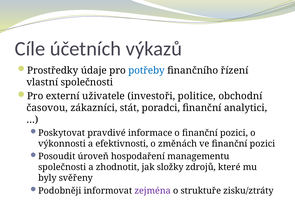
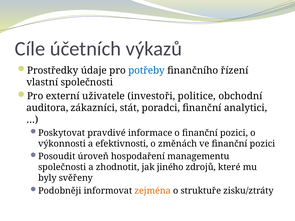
časovou: časovou -> auditora
složky: složky -> jiného
zejména colour: purple -> orange
